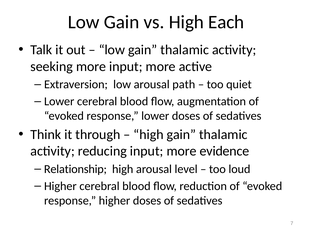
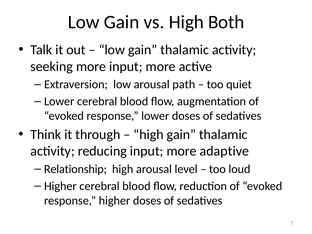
Each: Each -> Both
evidence: evidence -> adaptive
